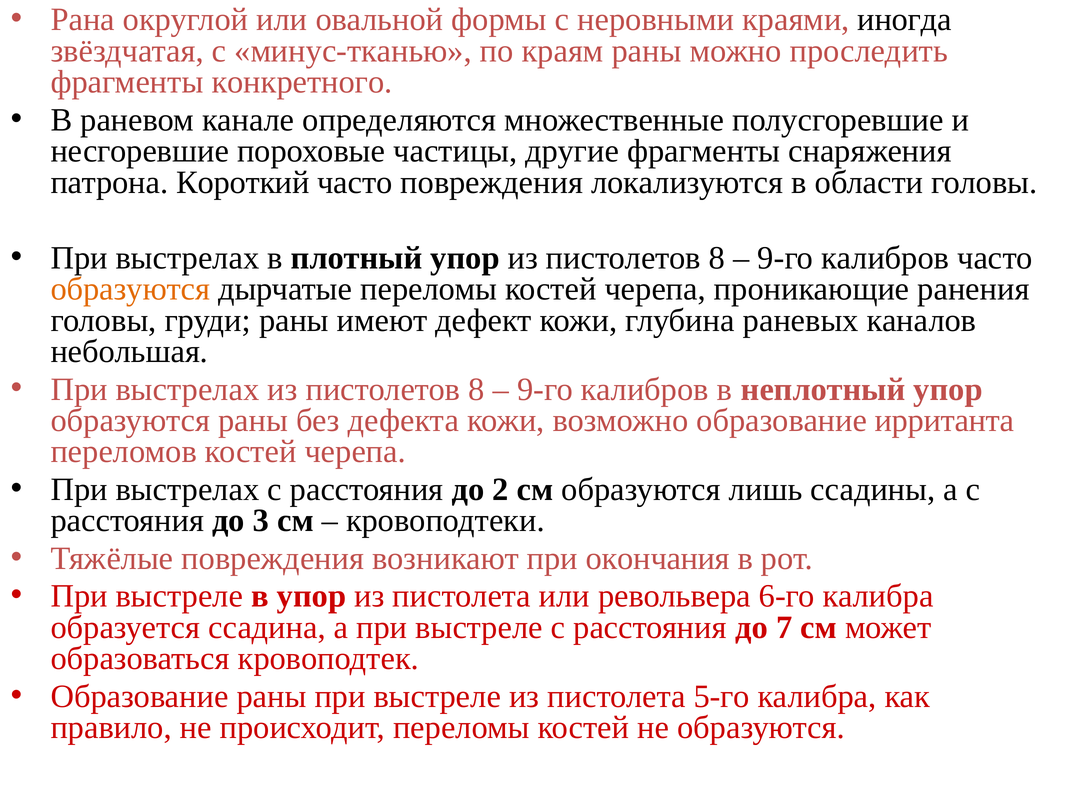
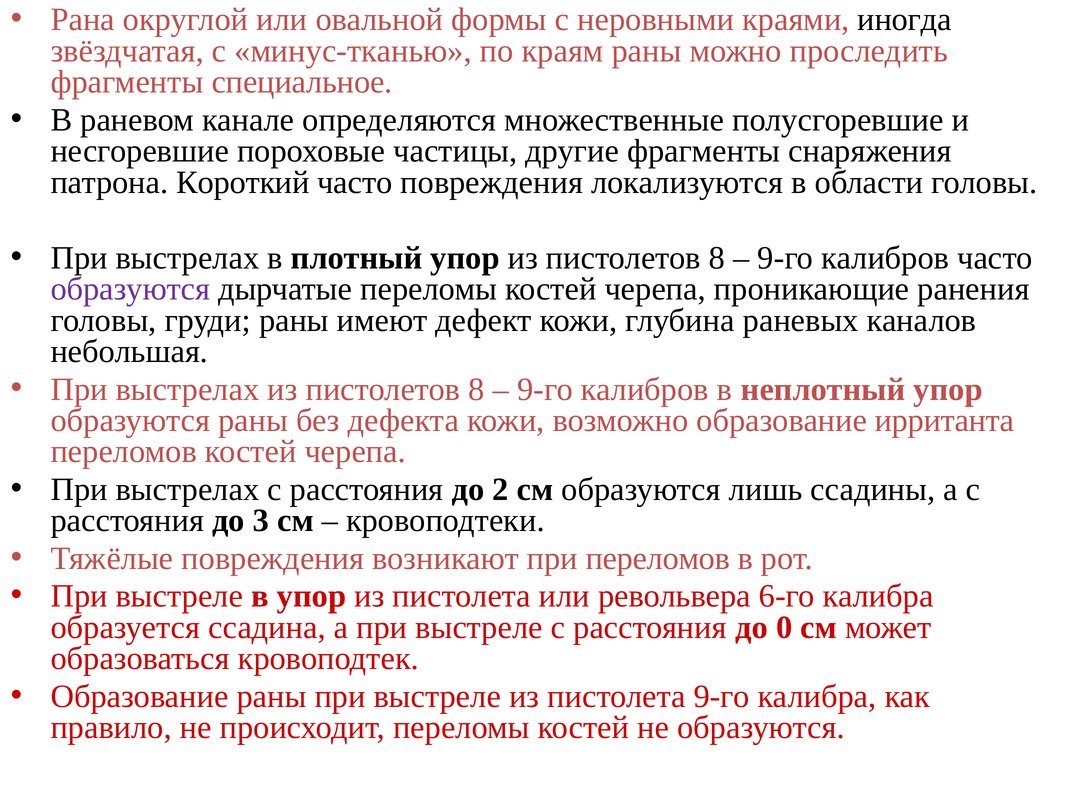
конкретного: конкретного -> специальное
образуются at (130, 289) colour: orange -> purple
при окончания: окончания -> переломов
7: 7 -> 0
пистолета 5-го: 5-го -> 9-го
